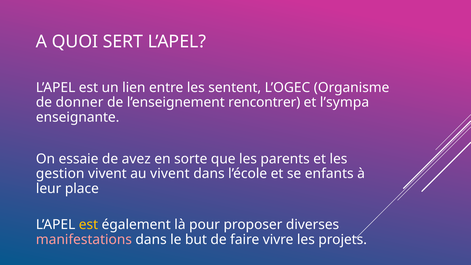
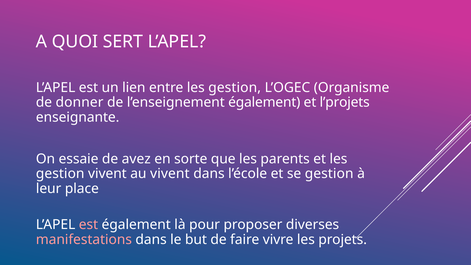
entre les sentent: sentent -> gestion
l’enseignement rencontrer: rencontrer -> également
l’sympa: l’sympa -> l’projets
se enfants: enfants -> gestion
est at (88, 225) colour: yellow -> pink
